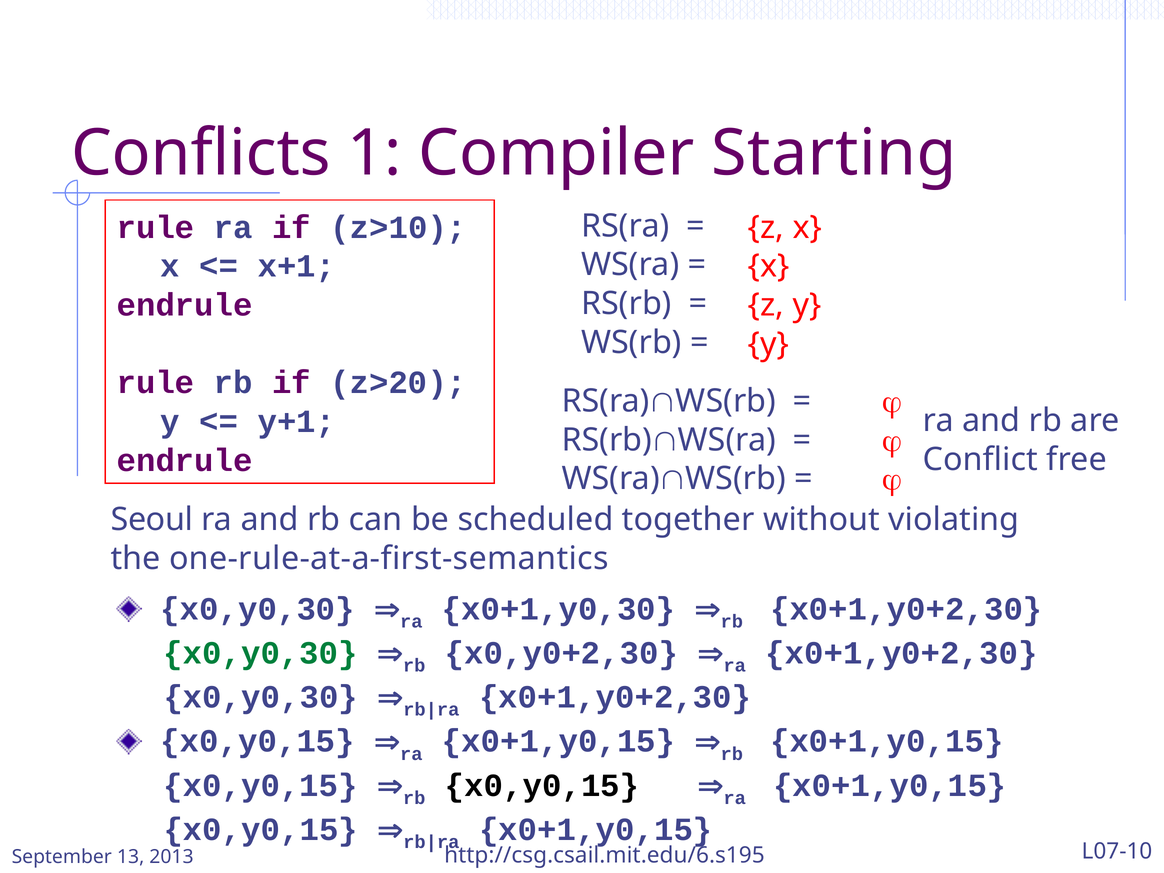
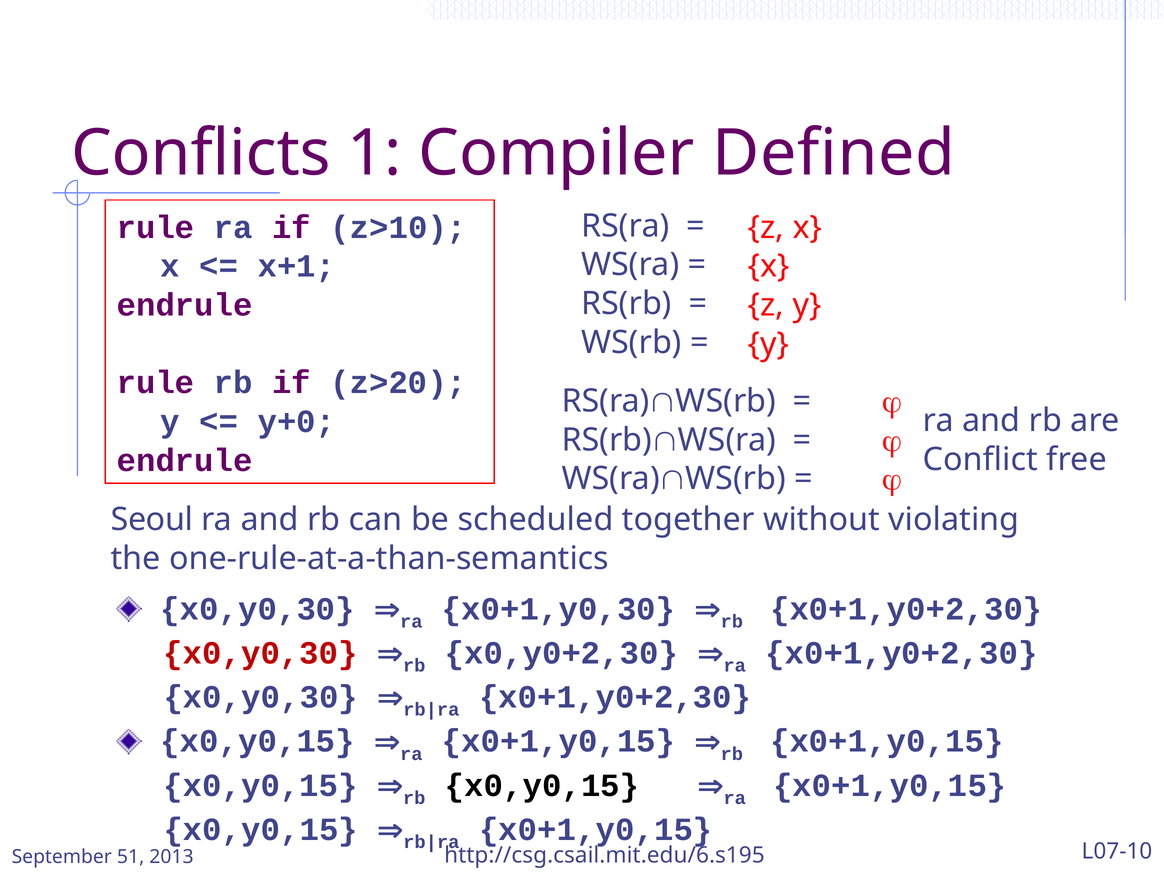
Starting: Starting -> Defined
y+1: y+1 -> y+0
one-rule-at-a-first-semantics: one-rule-at-a-first-semantics -> one-rule-at-a-than-semantics
x0,y0,30 at (261, 653) colour: green -> red
13: 13 -> 51
